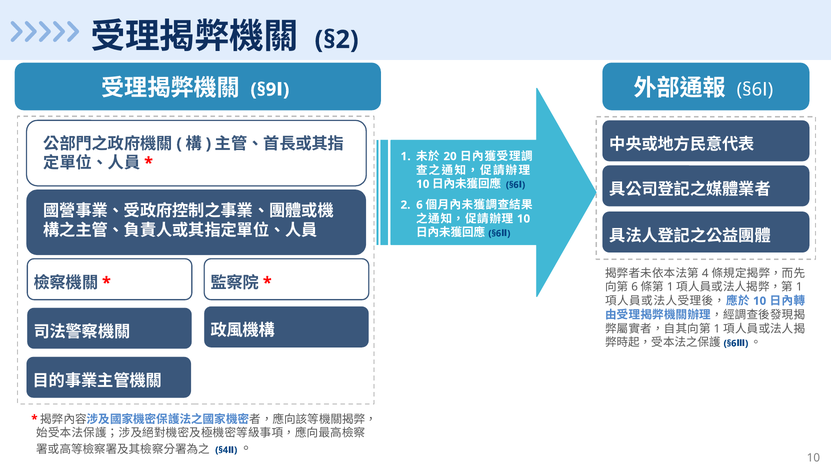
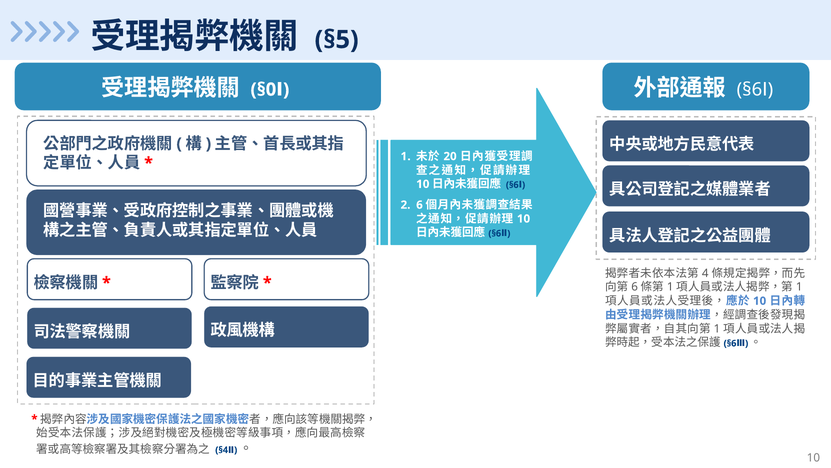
§2: §2 -> §5
§9: §9 -> §0
